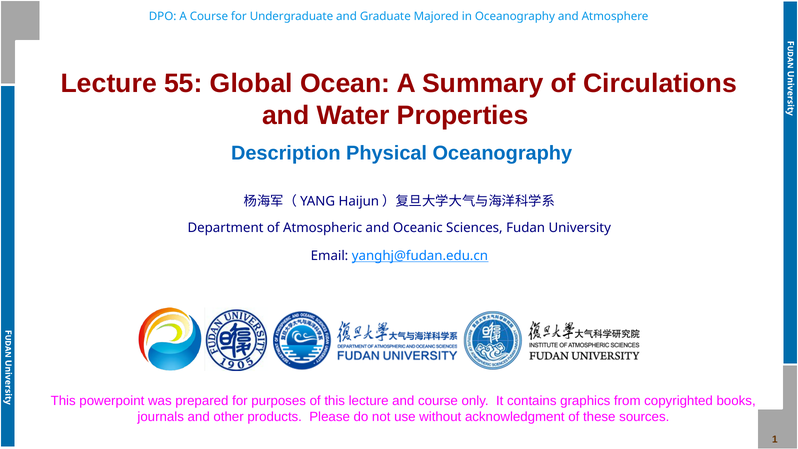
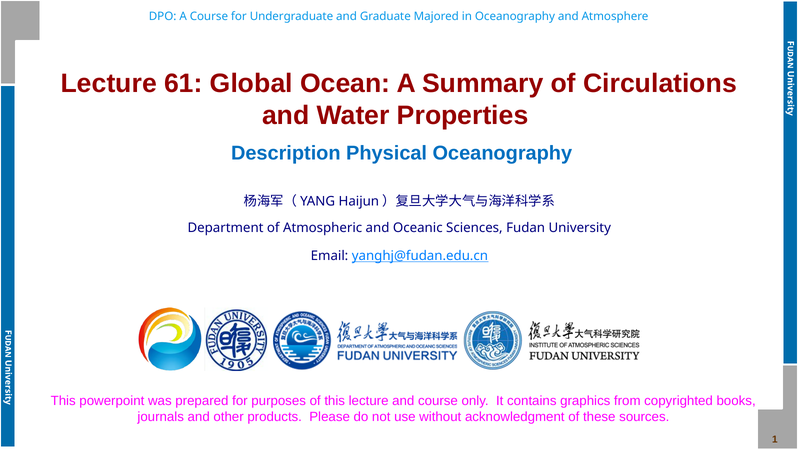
55: 55 -> 61
